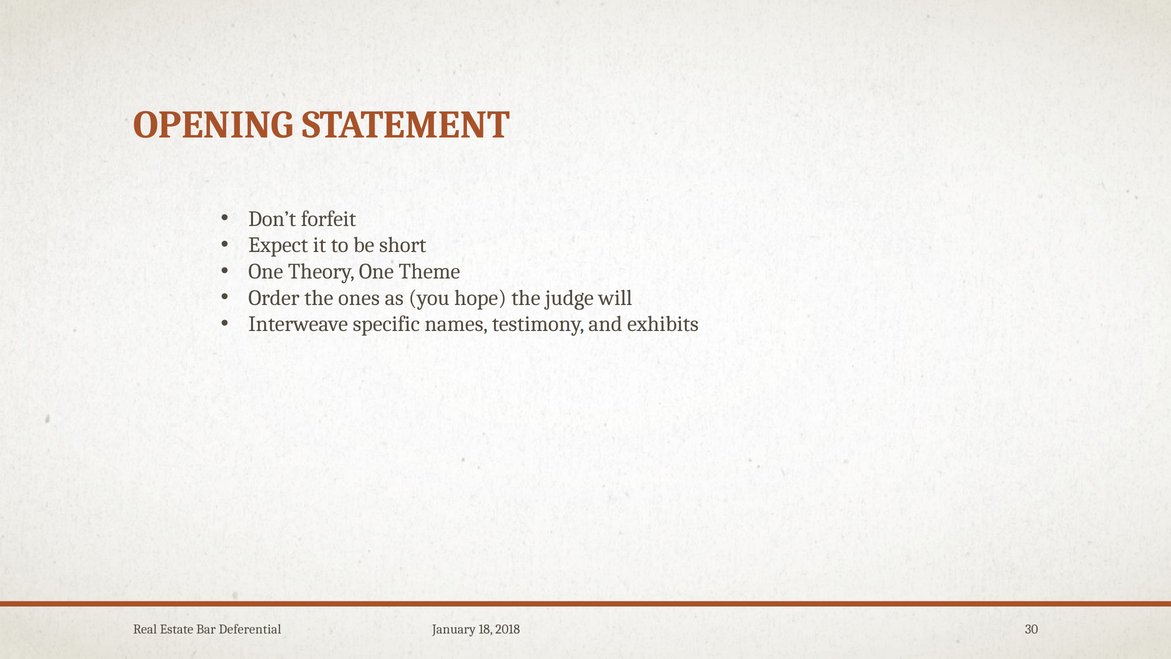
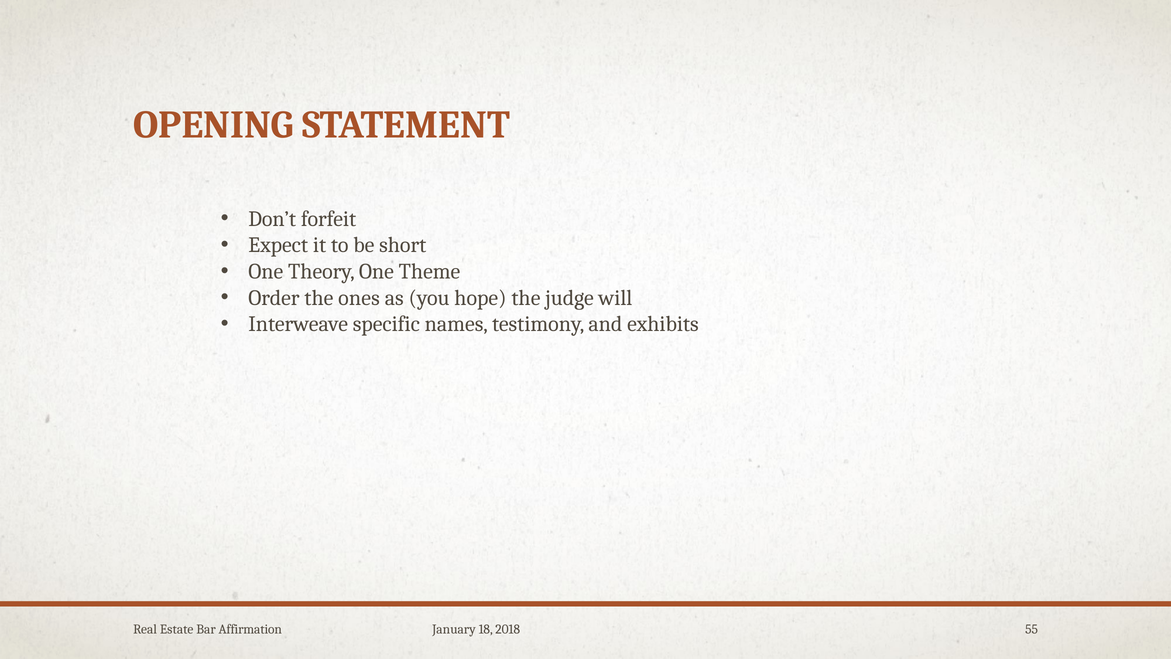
Deferential: Deferential -> Affirmation
30: 30 -> 55
